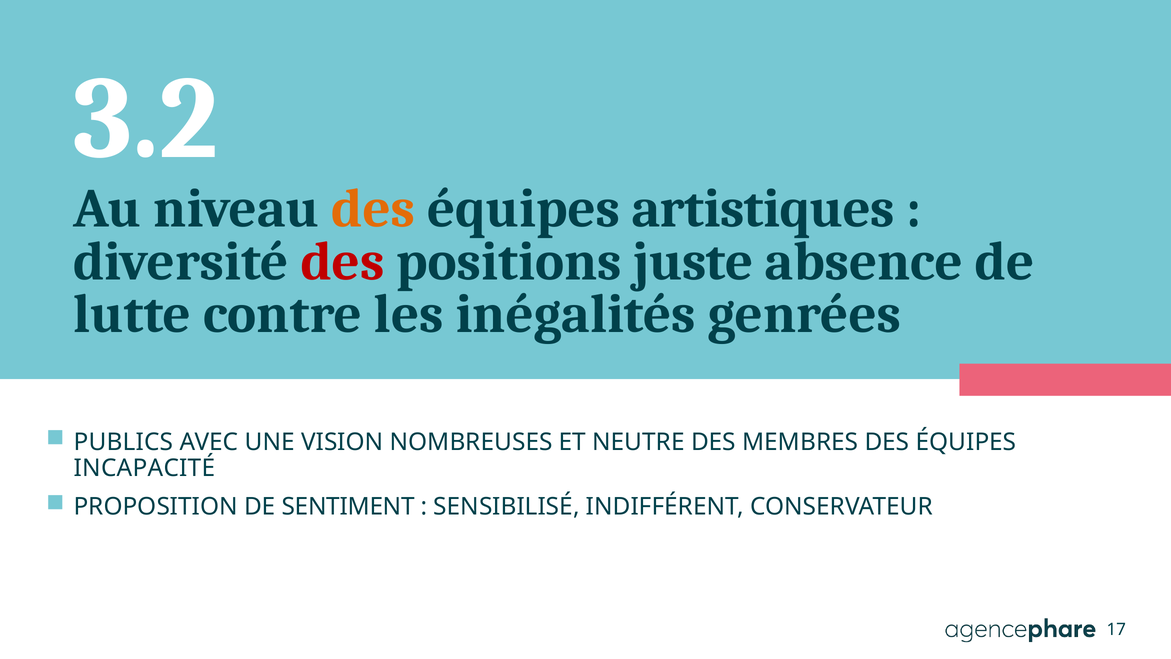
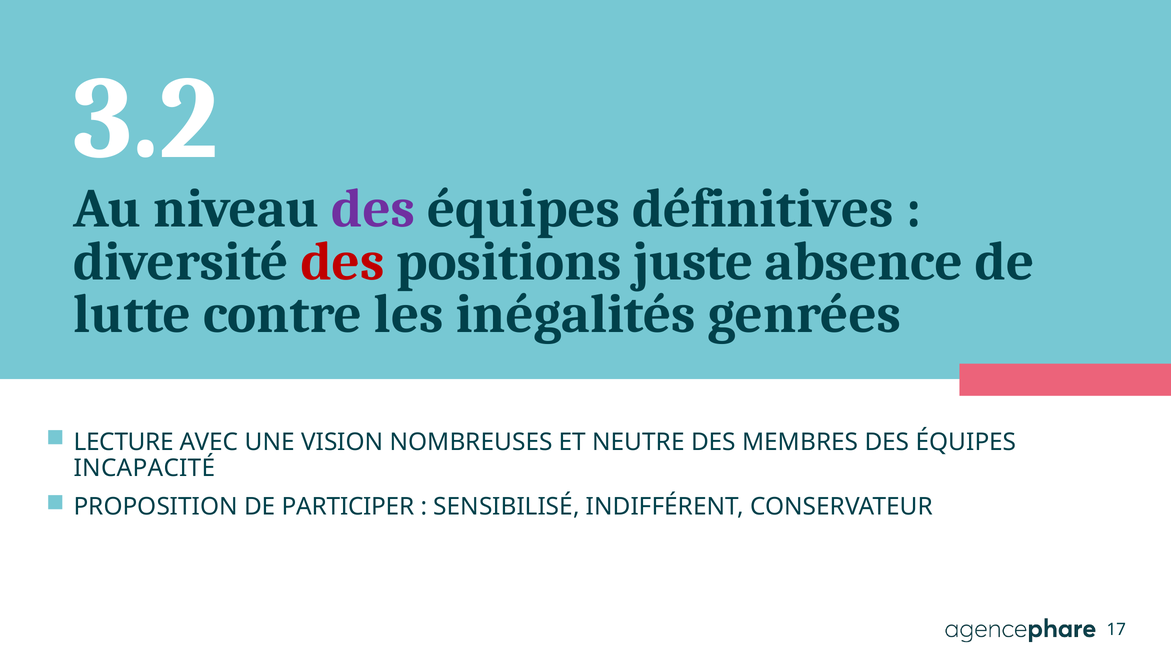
des at (373, 209) colour: orange -> purple
artistiques: artistiques -> définitives
PUBLICS: PUBLICS -> LECTURE
SENTIMENT: SENTIMENT -> PARTICIPER
